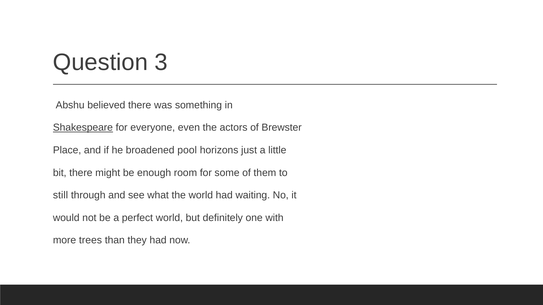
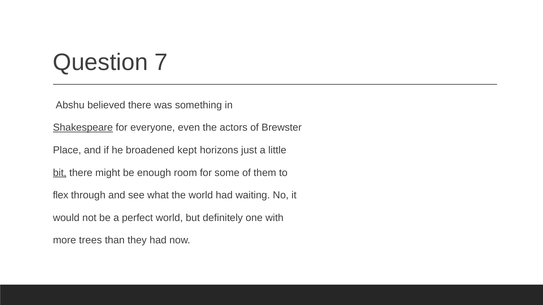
3: 3 -> 7
pool: pool -> kept
bit underline: none -> present
still: still -> flex
